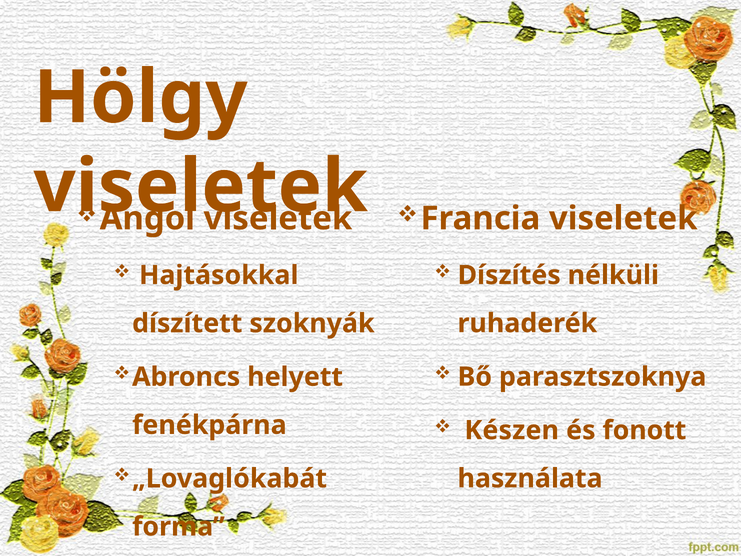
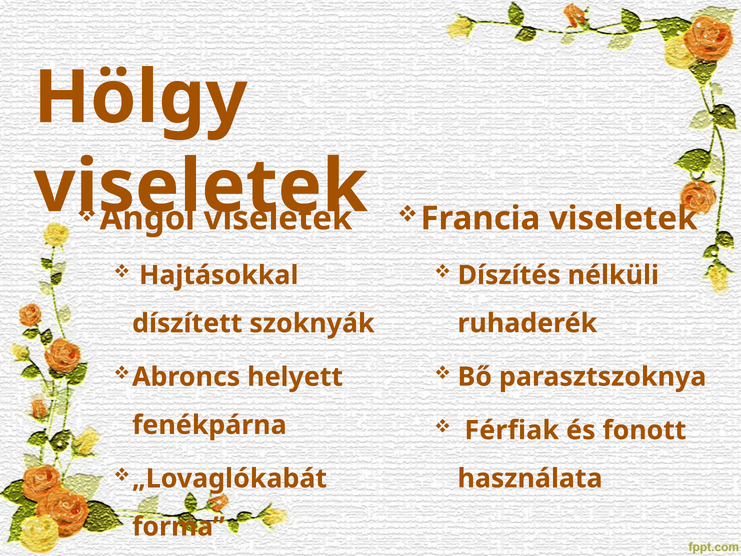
Készen: Készen -> Férfiak
